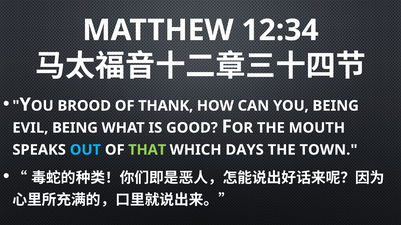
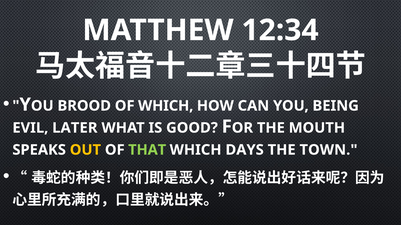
OF THANK: THANK -> WHICH
EVIL BEING: BEING -> LATER
OUT colour: light blue -> yellow
